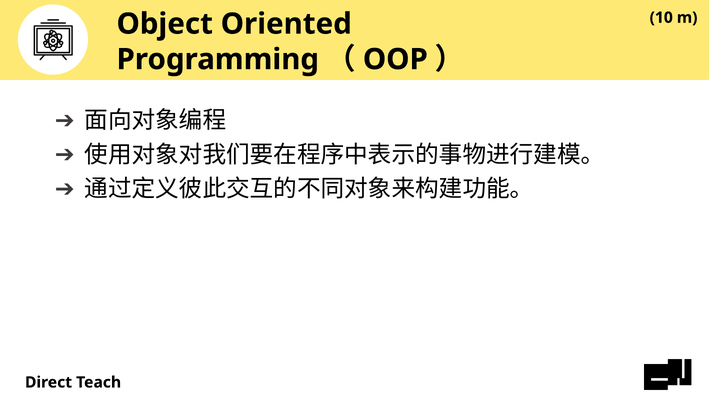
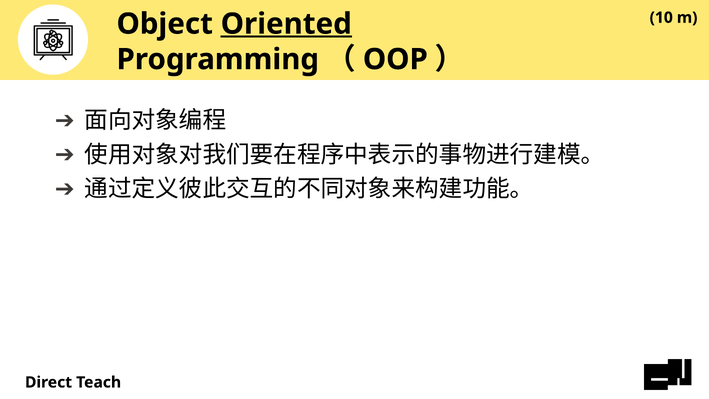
Oriented underline: none -> present
